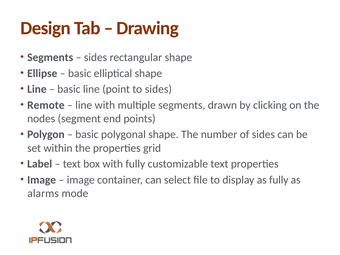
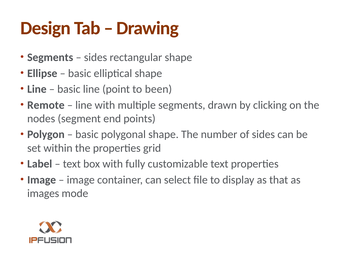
to sides: sides -> been
as fully: fully -> that
alarms: alarms -> images
